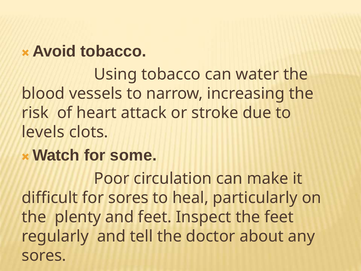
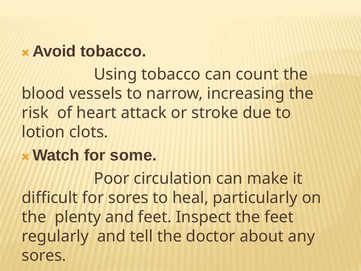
water: water -> count
levels: levels -> lotion
